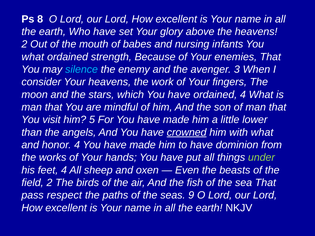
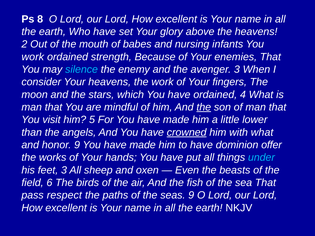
what at (33, 57): what -> work
the at (204, 107) underline: none -> present
honor 4: 4 -> 9
from: from -> offer
under colour: light green -> light blue
feet 4: 4 -> 3
field 2: 2 -> 6
